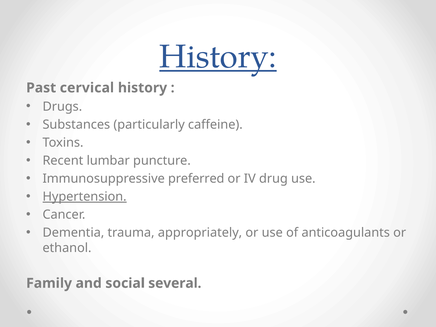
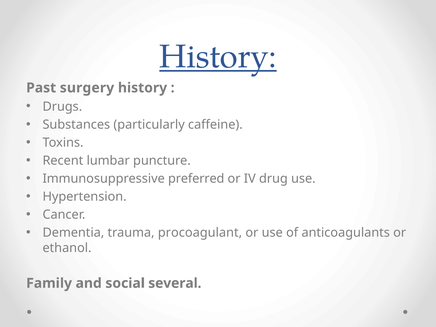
cervical: cervical -> surgery
Hypertension underline: present -> none
appropriately: appropriately -> procoagulant
